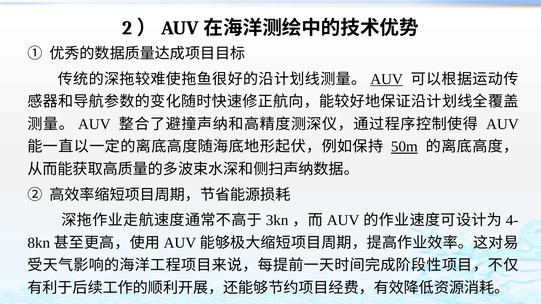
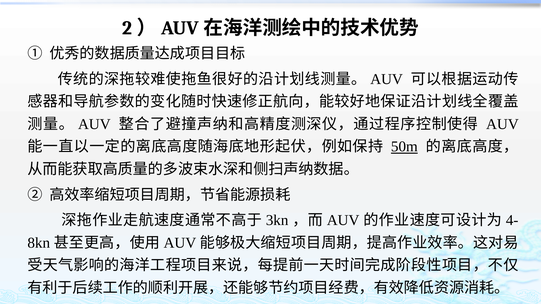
AUV at (387, 79) underline: present -> none
